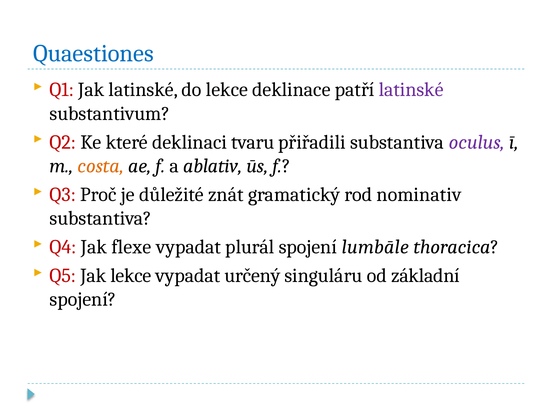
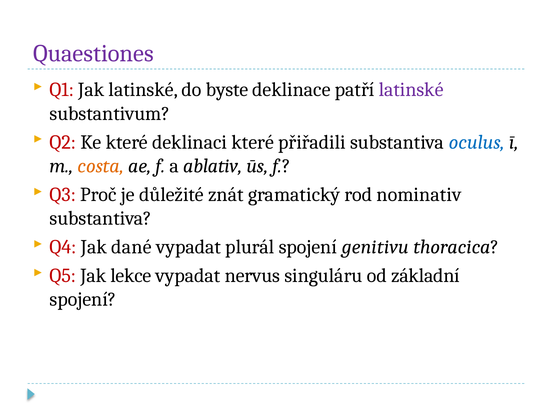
Quaestiones colour: blue -> purple
do lekce: lekce -> byste
deklinaci tvaru: tvaru -> které
oculus colour: purple -> blue
flexe: flexe -> dané
lumbāle: lumbāle -> genitivu
určený: určený -> nervus
